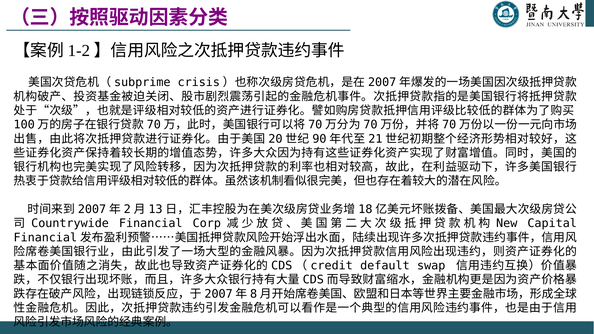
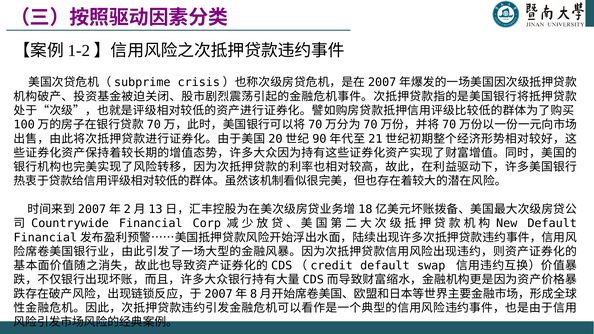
Capital at (552, 224): Capital -> Default
